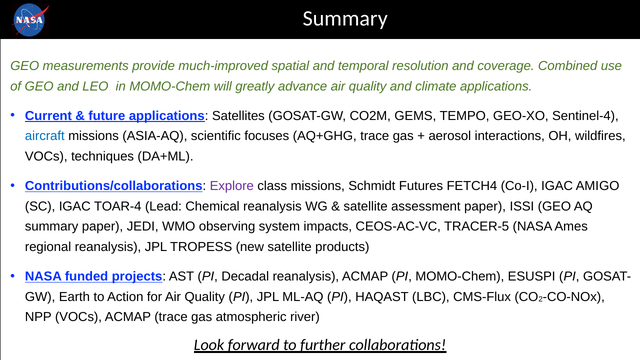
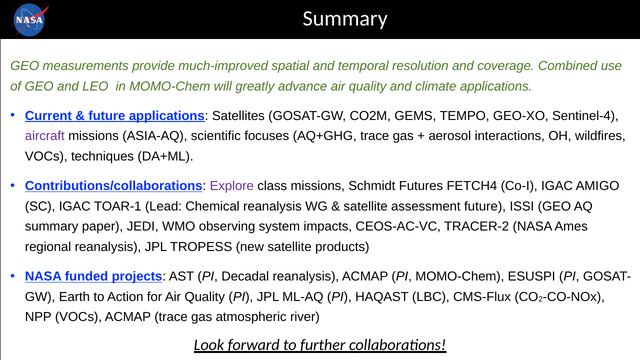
aircraft colour: blue -> purple
TOAR-4: TOAR-4 -> TOAR-1
assessment paper: paper -> future
TRACER-5: TRACER-5 -> TRACER-2
